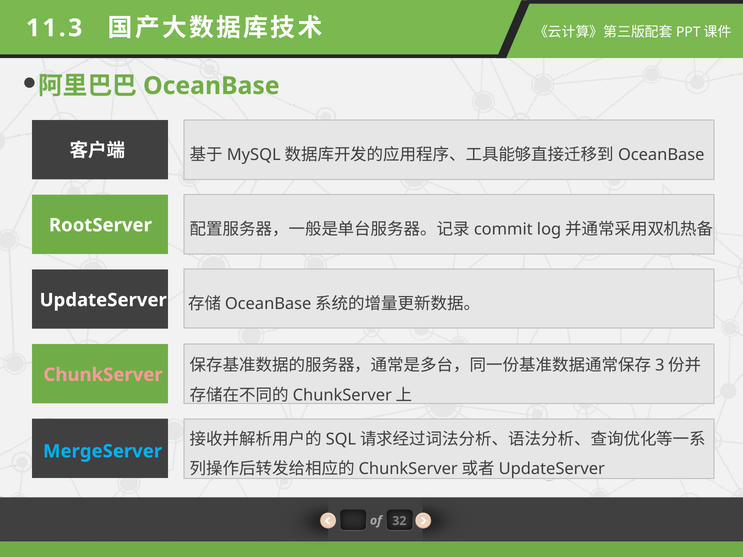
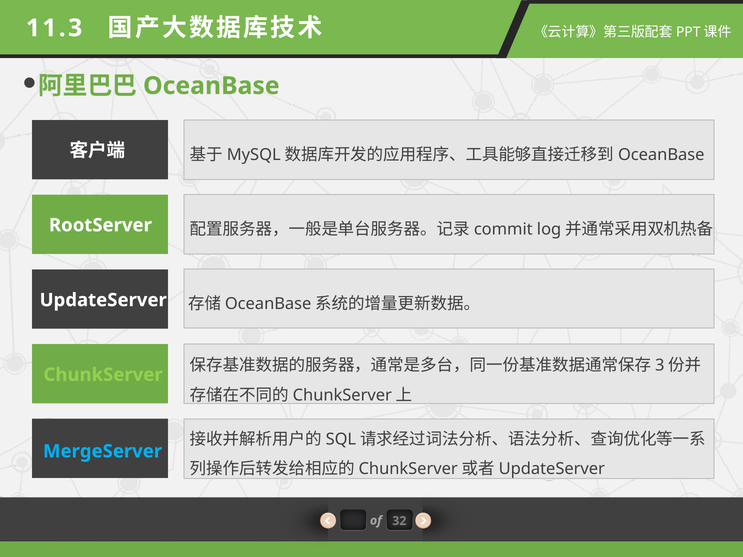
ChunkServer colour: pink -> light green
